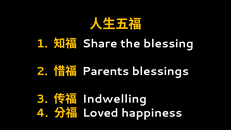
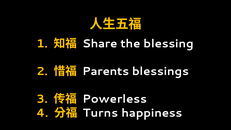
Indwelling: Indwelling -> Powerless
Loved: Loved -> Turns
